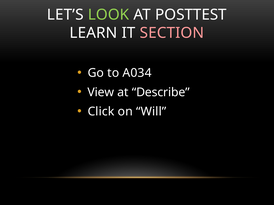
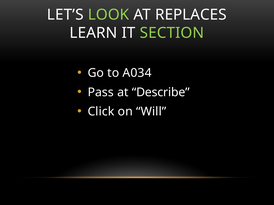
POSTTEST: POSTTEST -> REPLACES
SECTION colour: pink -> light green
View: View -> Pass
